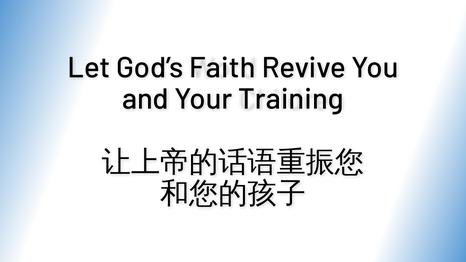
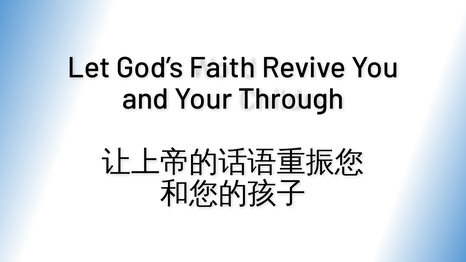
Training: Training -> Through
